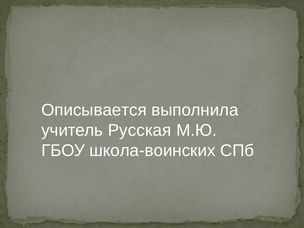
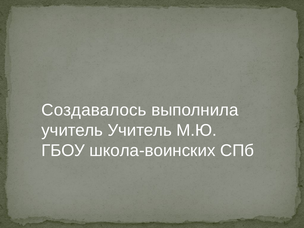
Описывается: Описывается -> Создавалось
учитель Русская: Русская -> Учитель
